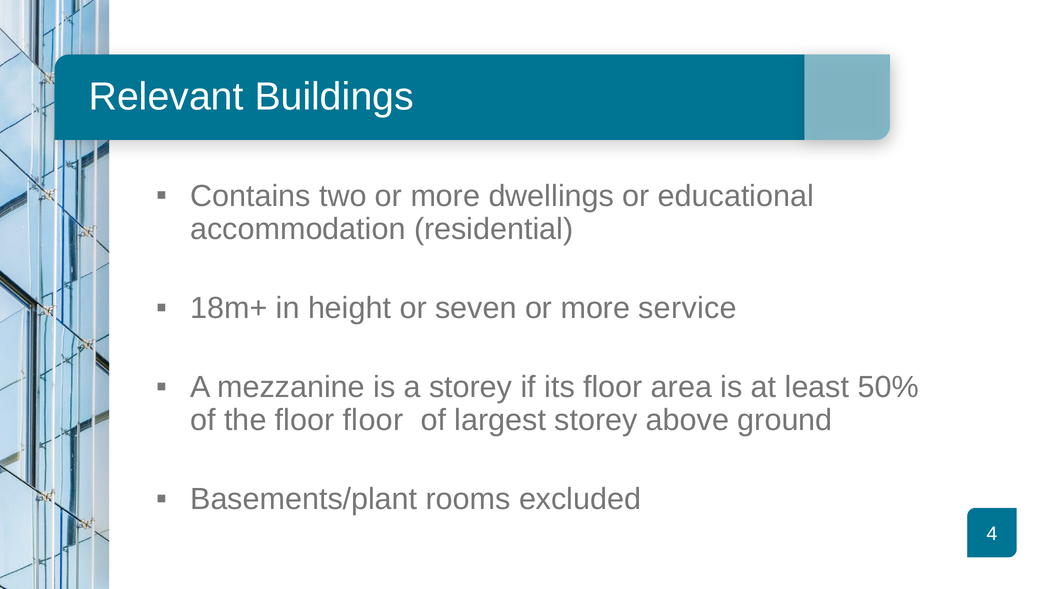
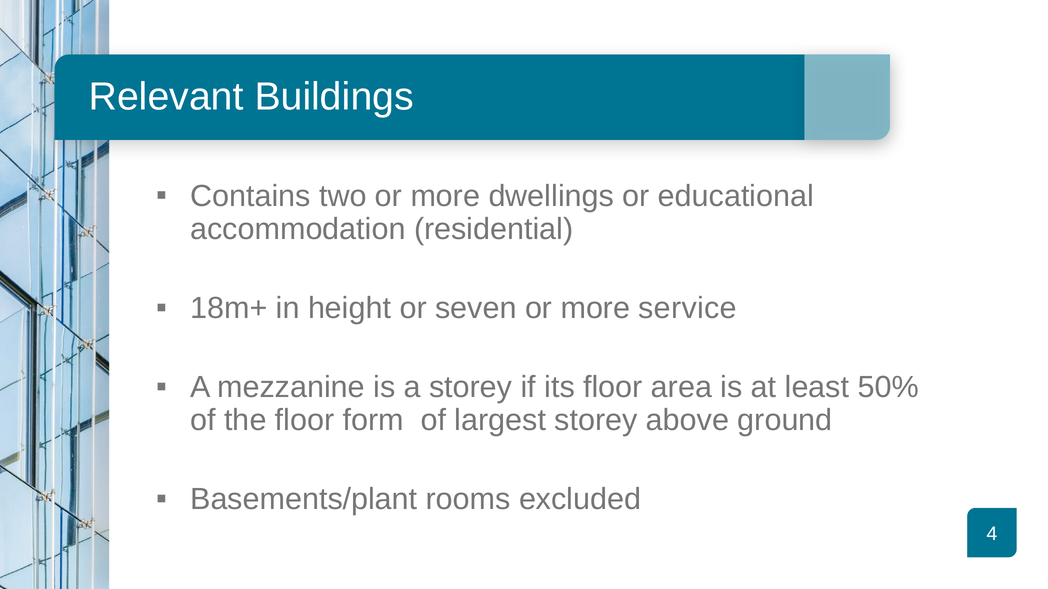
floor floor: floor -> form
